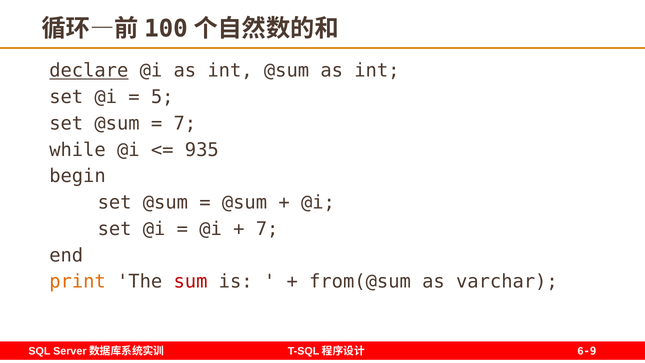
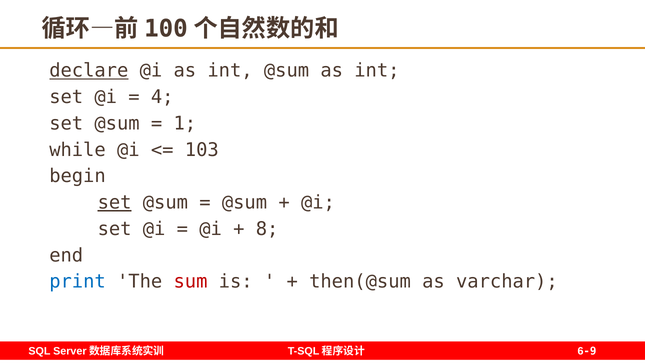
5: 5 -> 4
7 at (185, 123): 7 -> 1
935: 935 -> 103
set at (115, 203) underline: none -> present
7 at (267, 229): 7 -> 8
print colour: orange -> blue
from(@sum: from(@sum -> then(@sum
